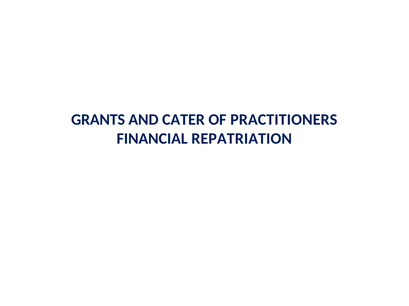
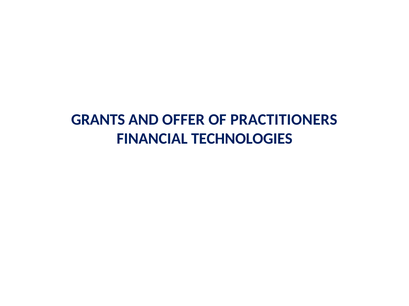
CATER: CATER -> OFFER
REPATRIATION: REPATRIATION -> TECHNOLOGIES
